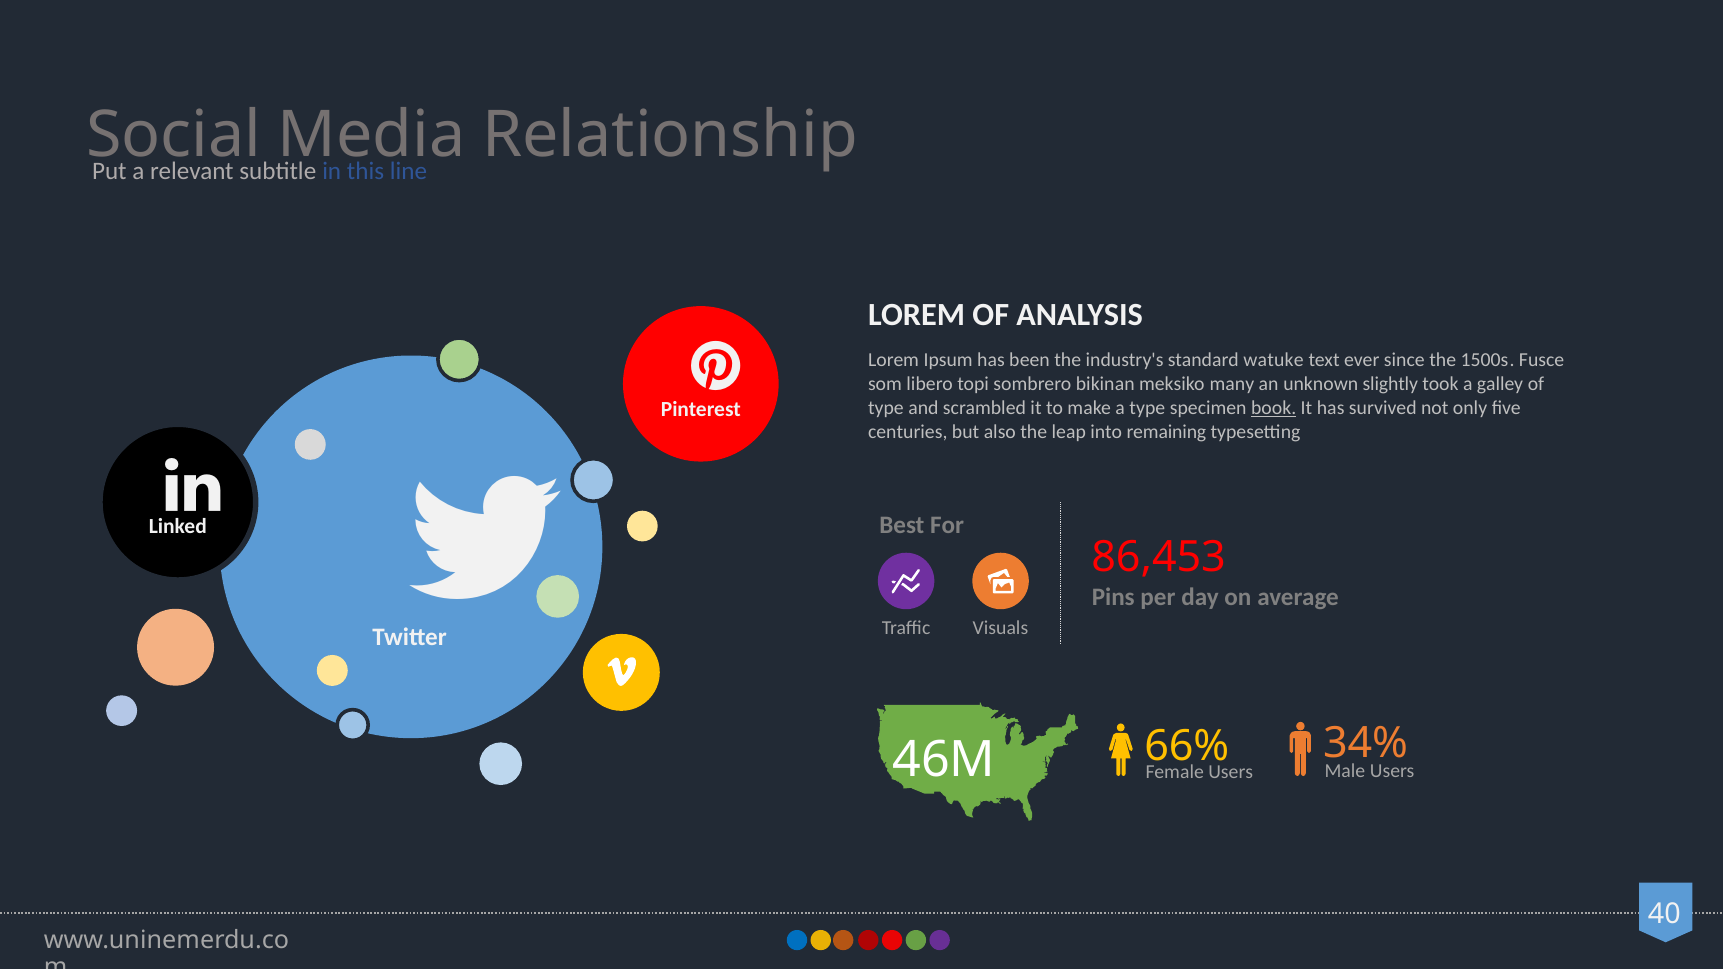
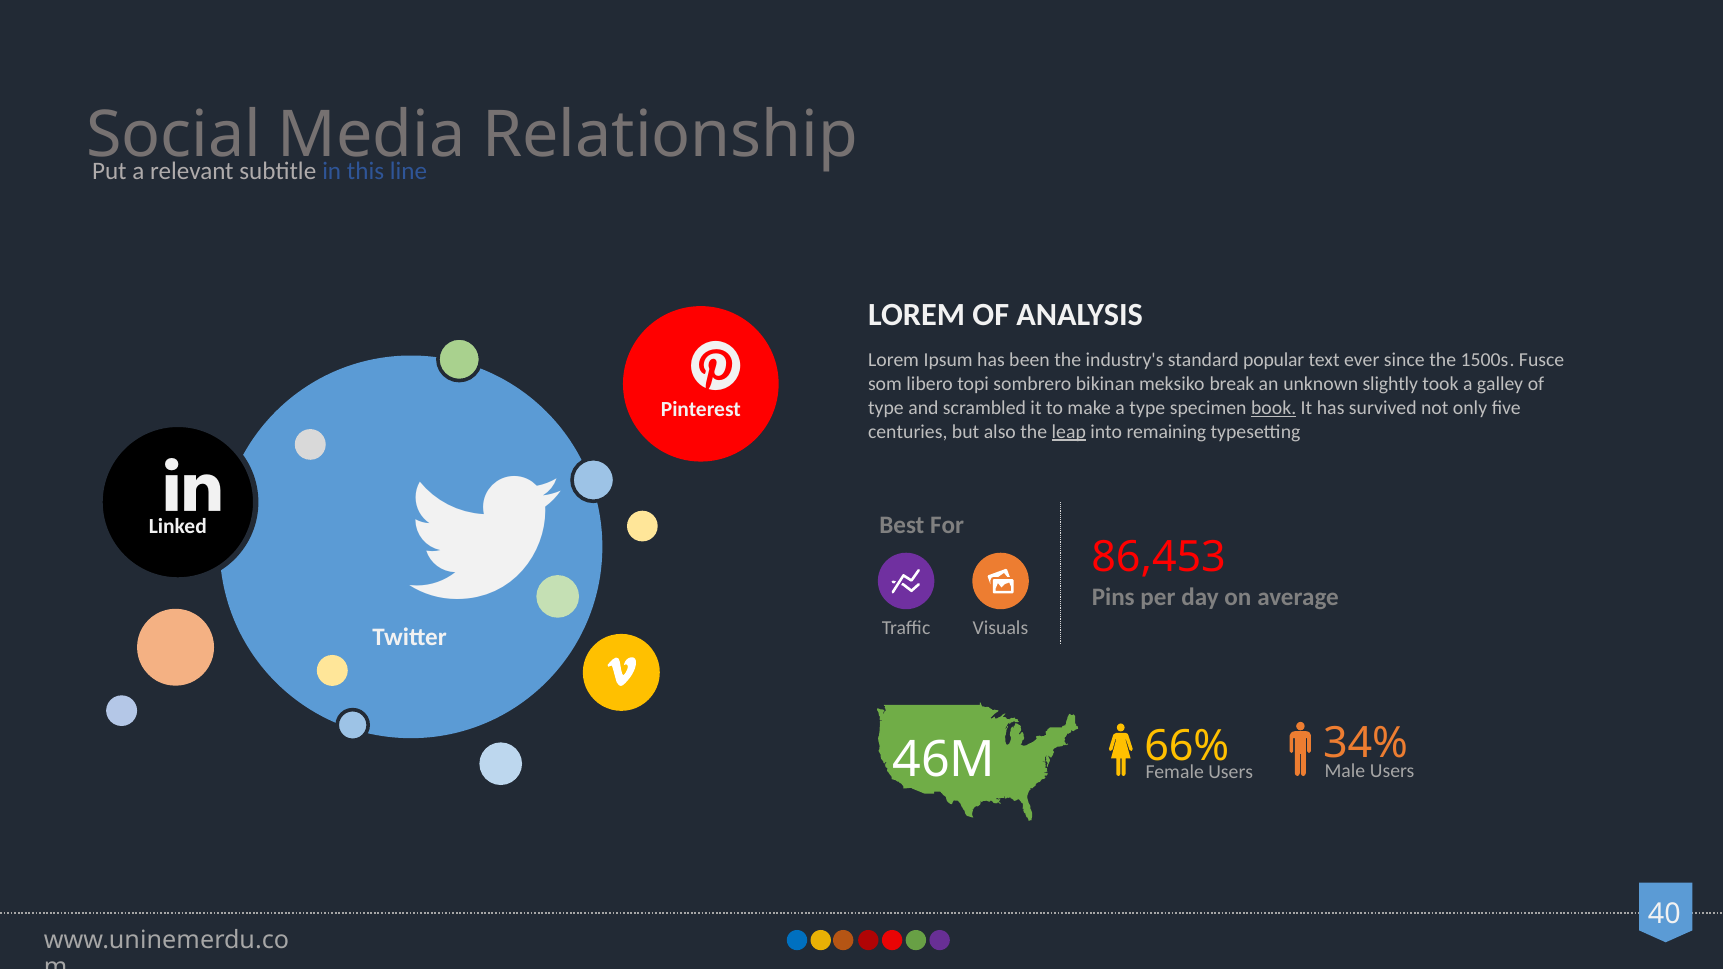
watuke: watuke -> popular
many: many -> break
leap underline: none -> present
